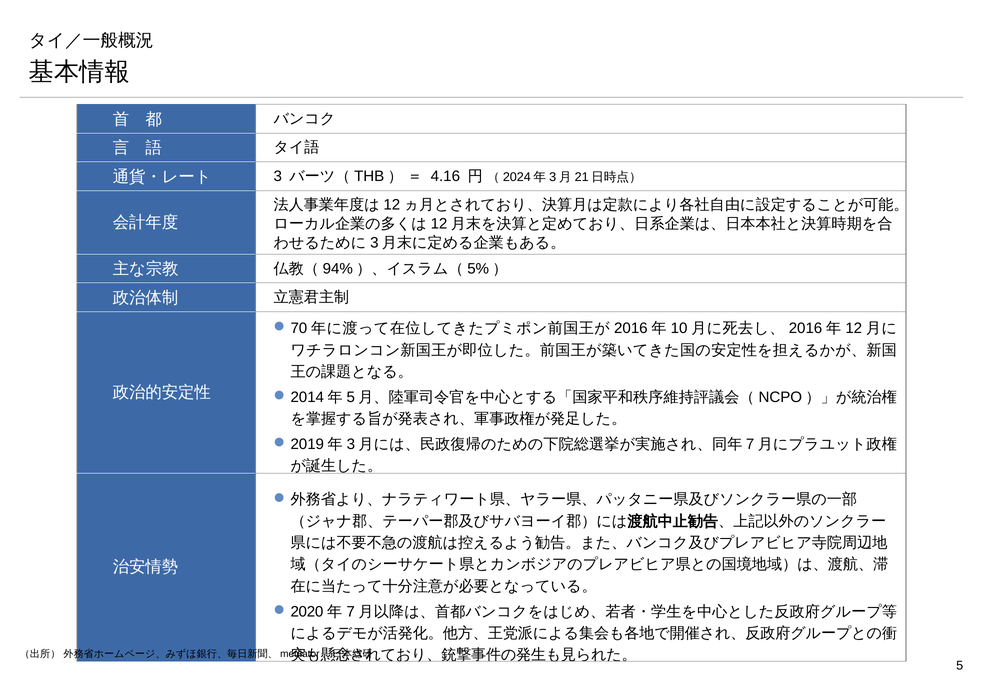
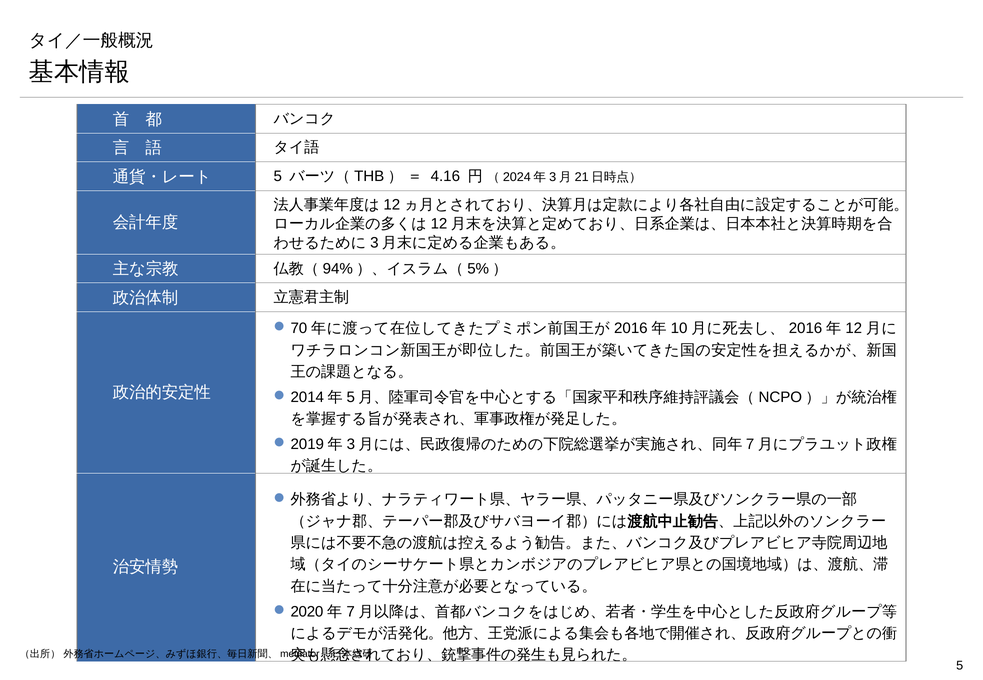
3 at (278, 176): 3 -> 5
